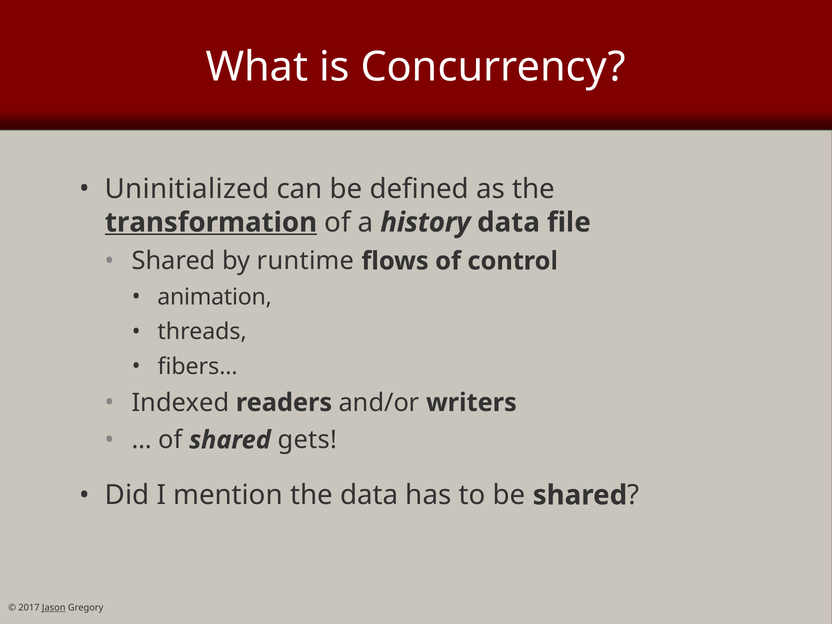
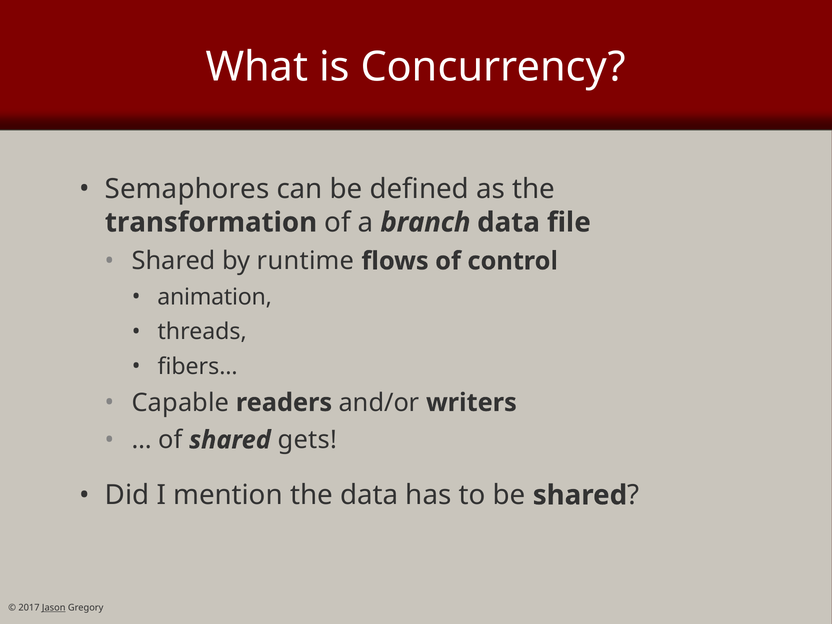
Uninitialized: Uninitialized -> Semaphores
transformation underline: present -> none
history: history -> branch
Indexed: Indexed -> Capable
